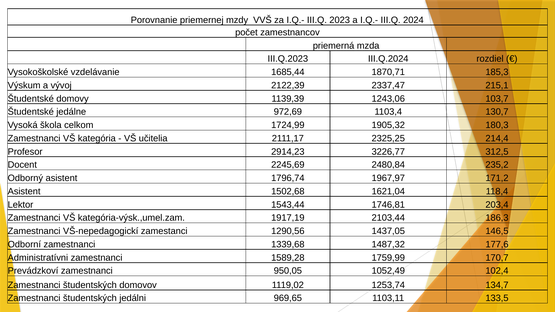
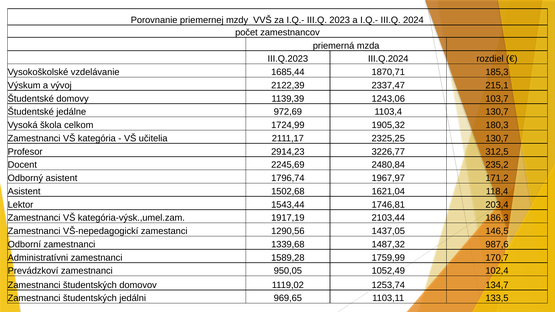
2325,25 214,4: 214,4 -> 130,7
177,6: 177,6 -> 987,6
